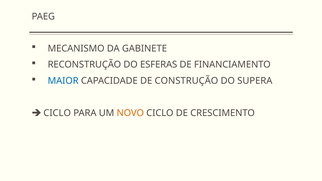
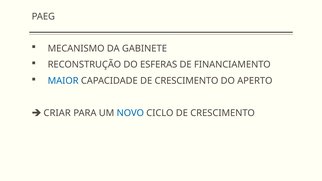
CAPACIDADE DE CONSTRUÇÃO: CONSTRUÇÃO -> CRESCIMENTO
SUPERA: SUPERA -> APERTO
CICLO at (57, 113): CICLO -> CRIAR
NOVO colour: orange -> blue
